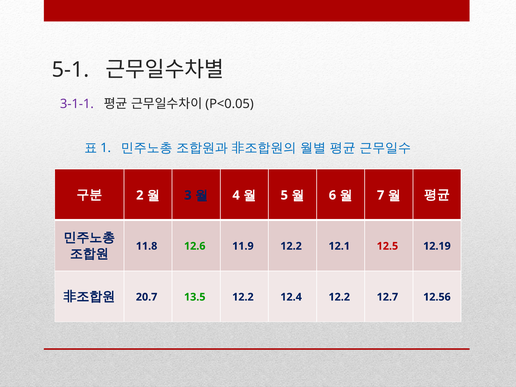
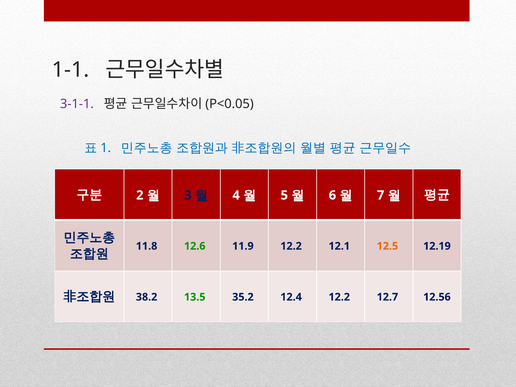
5-1: 5-1 -> 1-1
12.5 colour: red -> orange
20.7: 20.7 -> 38.2
13.5 12.2: 12.2 -> 35.2
